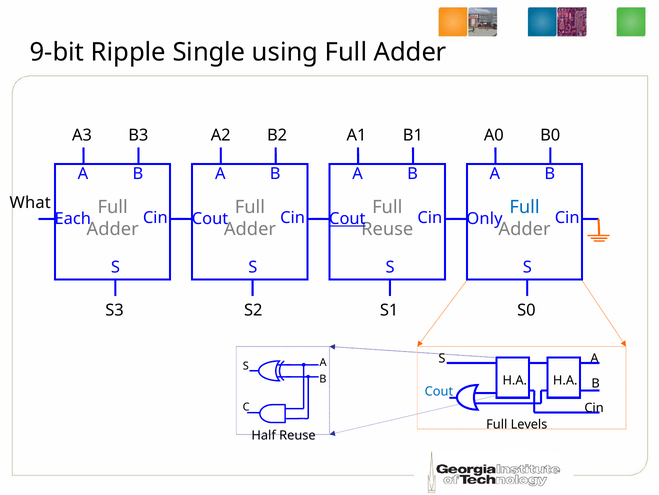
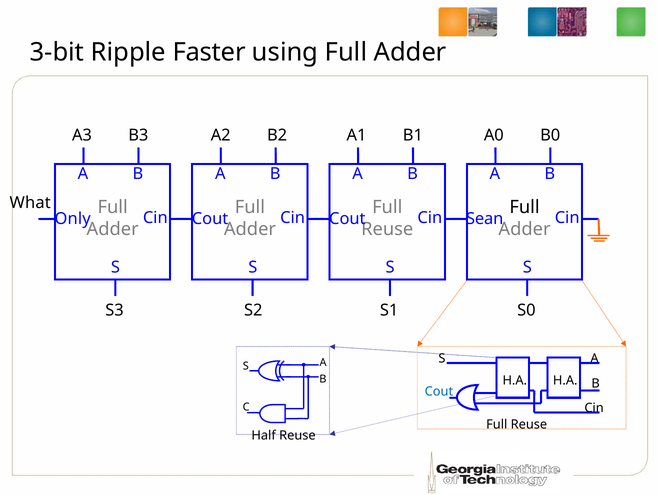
9-bit: 9-bit -> 3-bit
Single: Single -> Faster
Full at (525, 207) colour: blue -> black
Each: Each -> Only
Cout at (347, 218) underline: present -> none
Only: Only -> Sean
Levels at (529, 424): Levels -> Reuse
